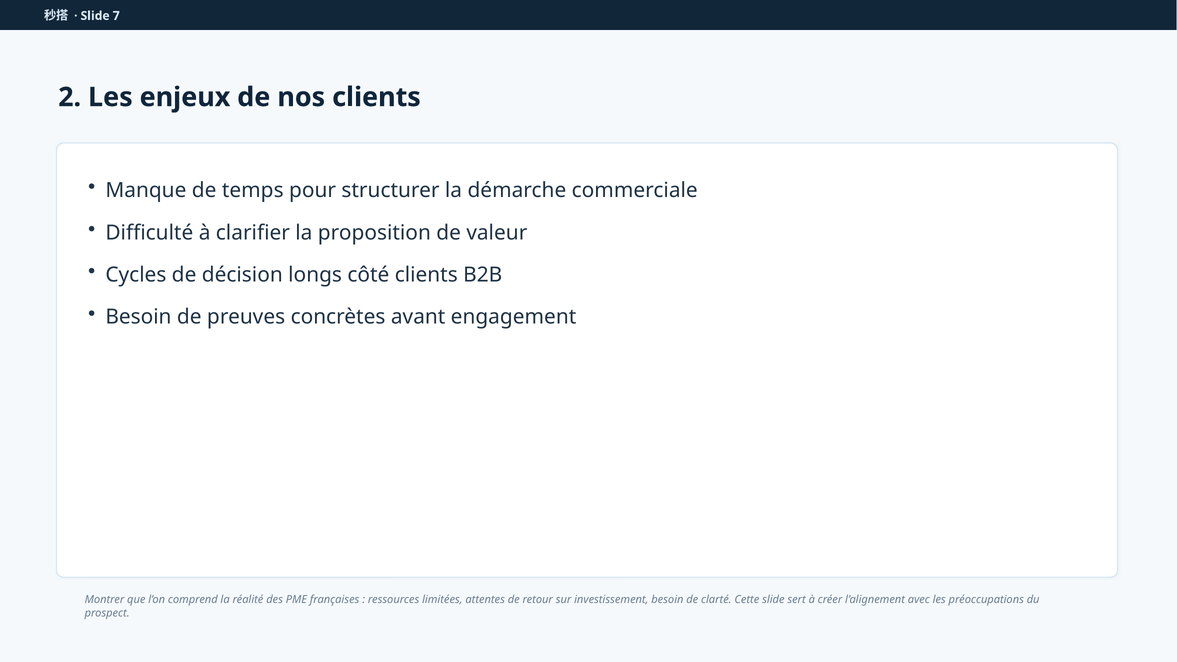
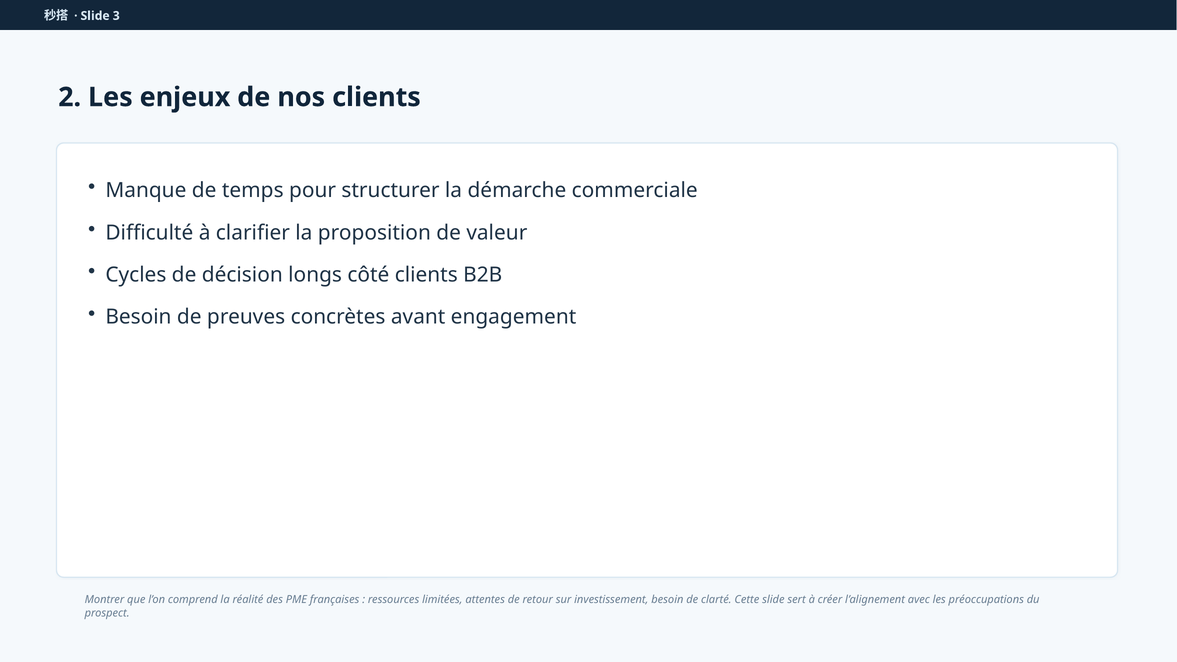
7: 7 -> 3
